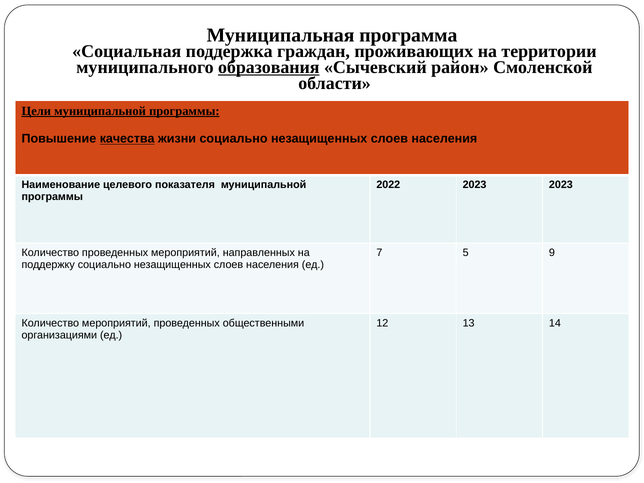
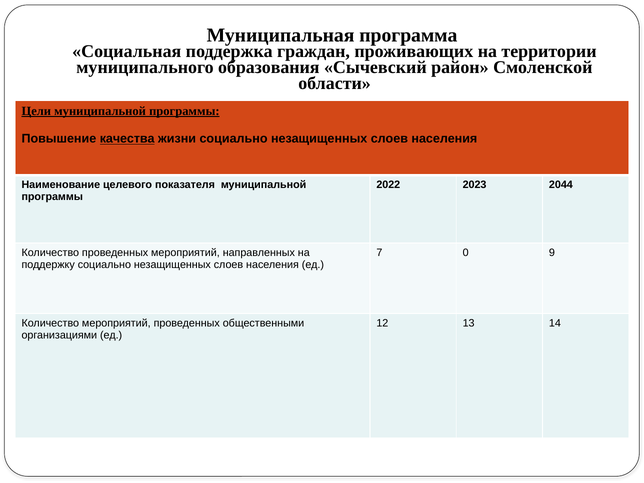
образования underline: present -> none
2023 2023: 2023 -> 2044
5: 5 -> 0
